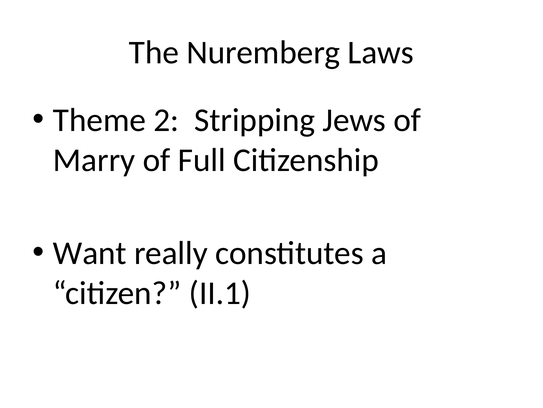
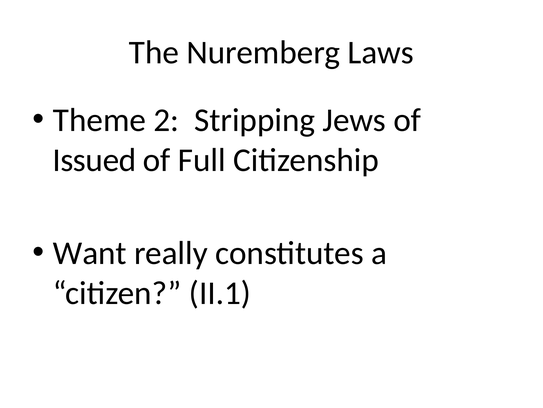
Marry: Marry -> Issued
